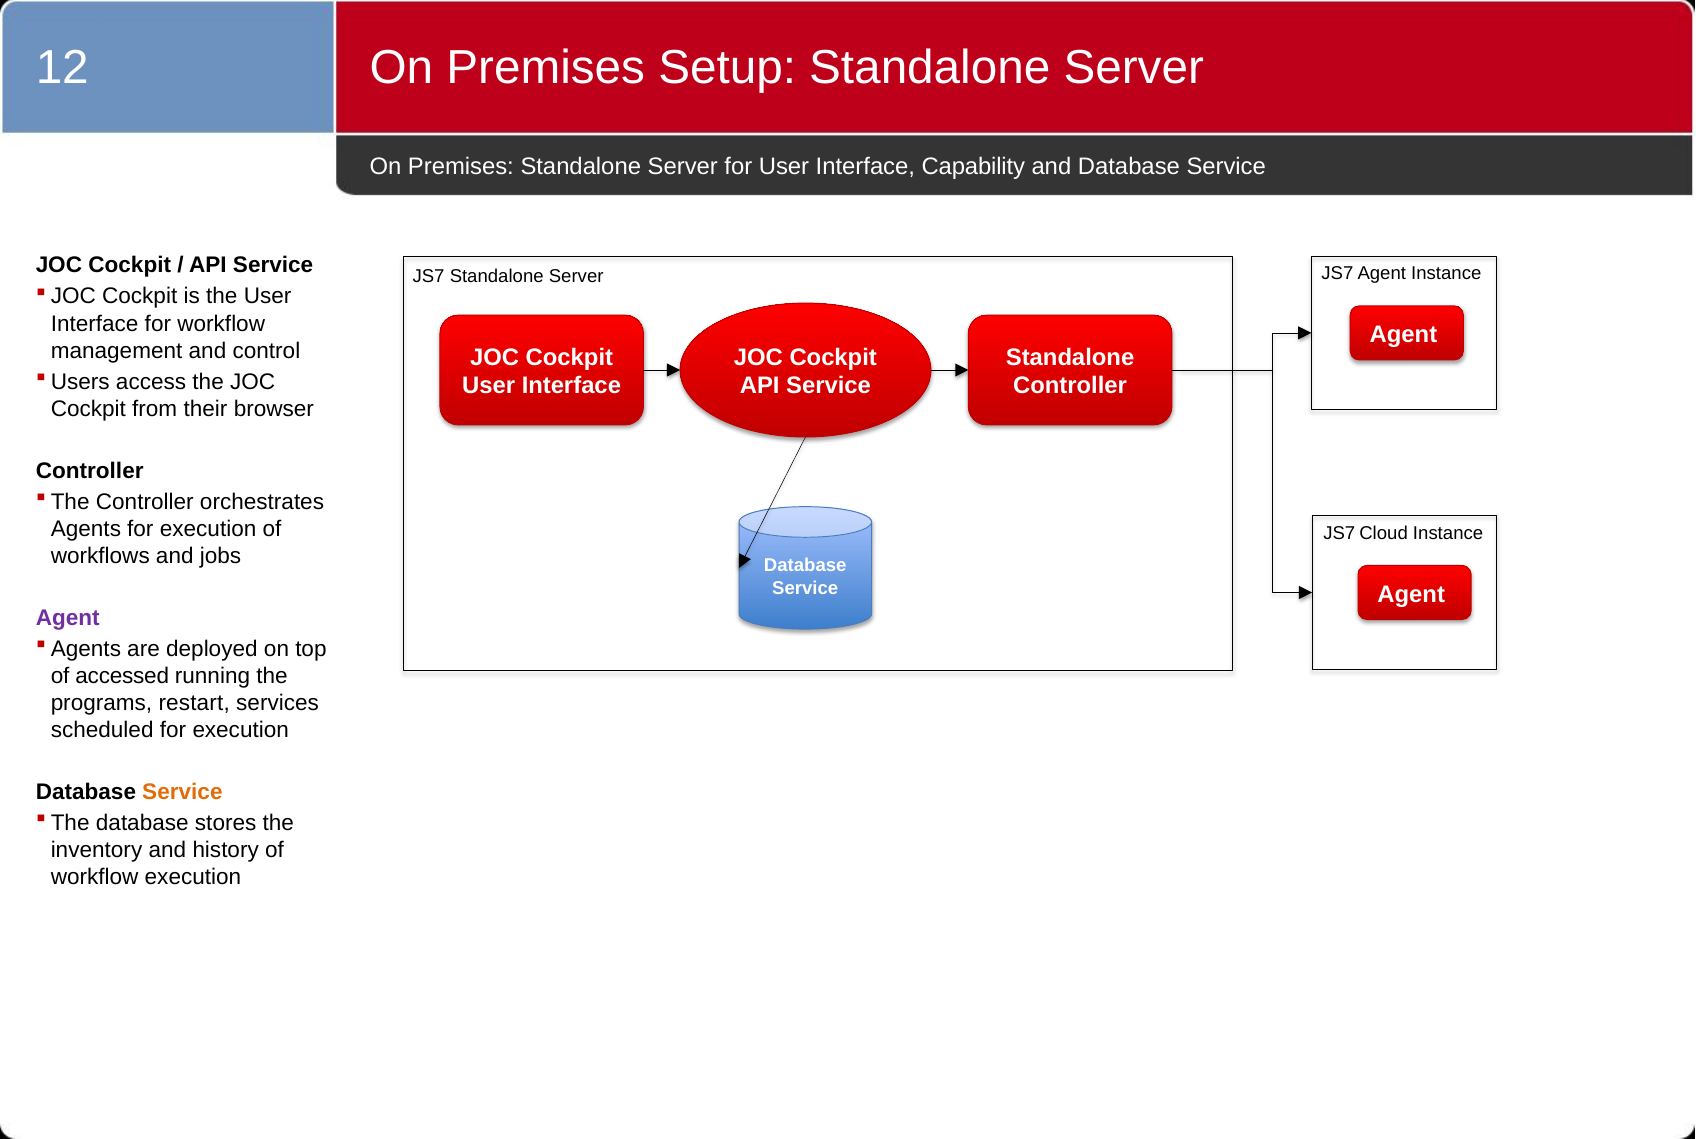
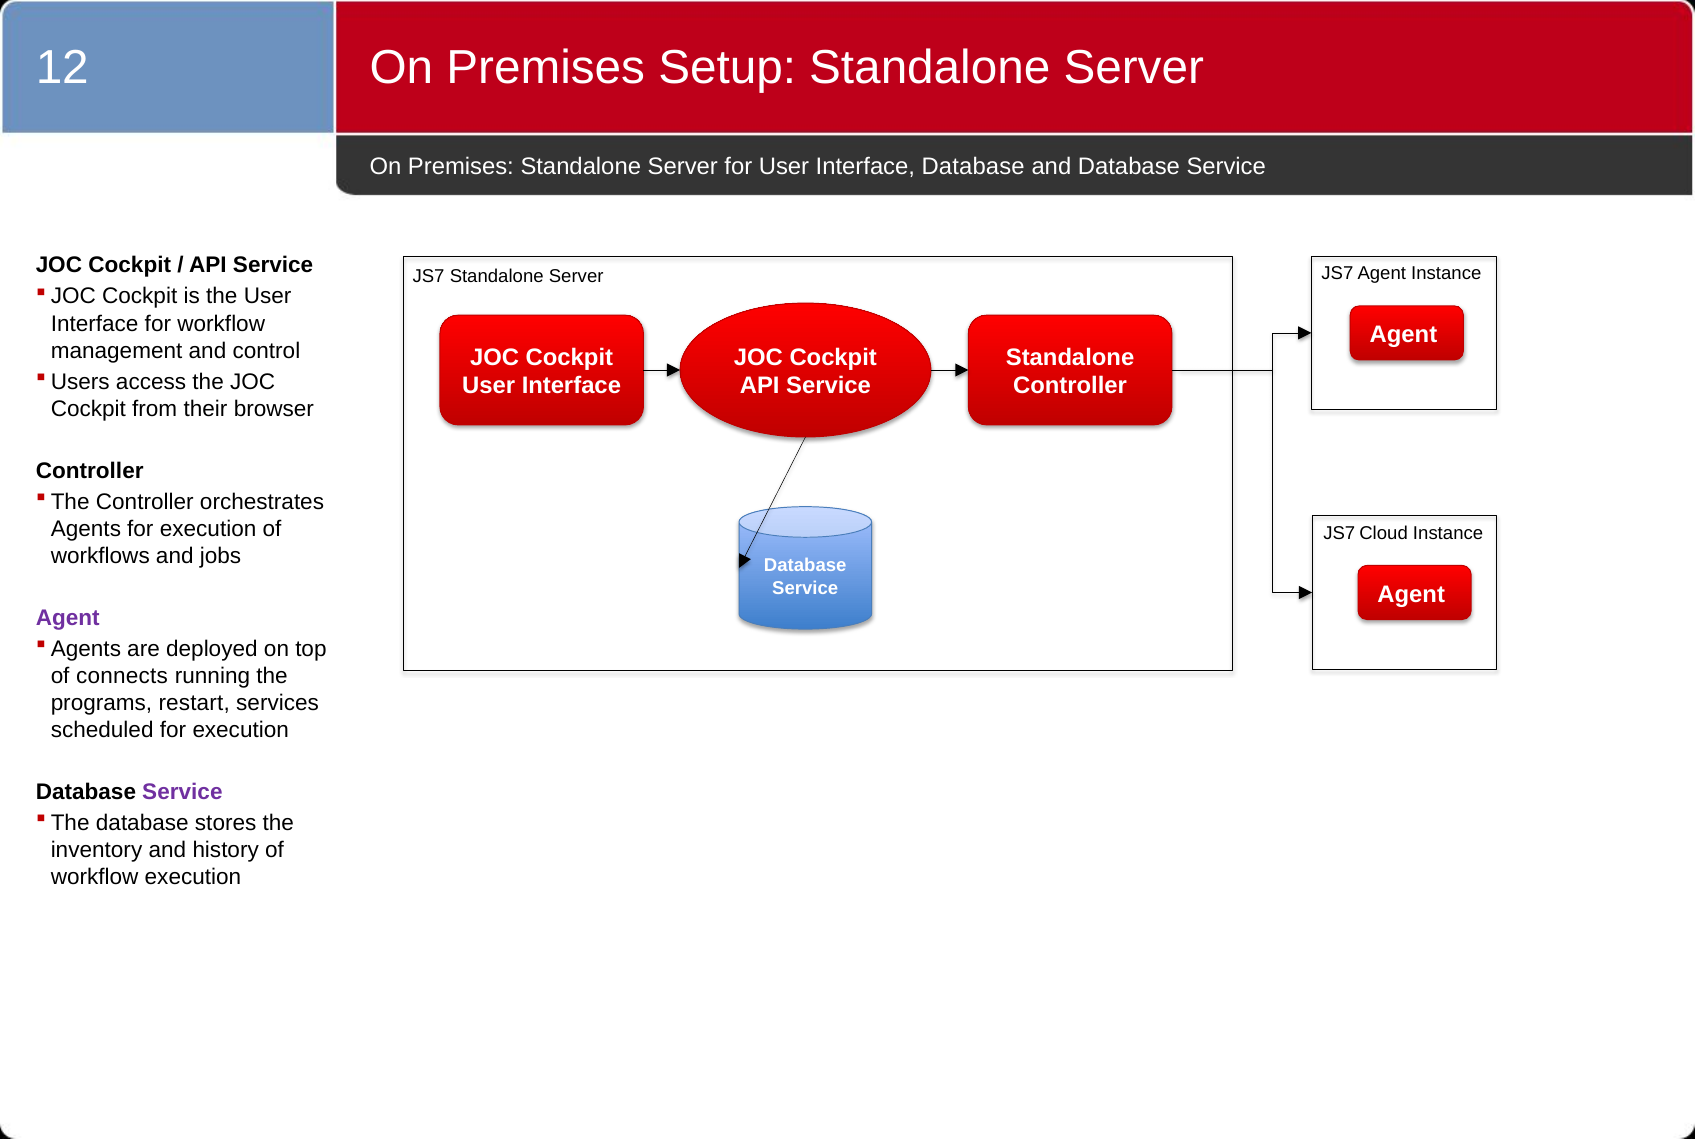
Interface Capability: Capability -> Database
accessed: accessed -> connects
Service at (182, 792) colour: orange -> purple
